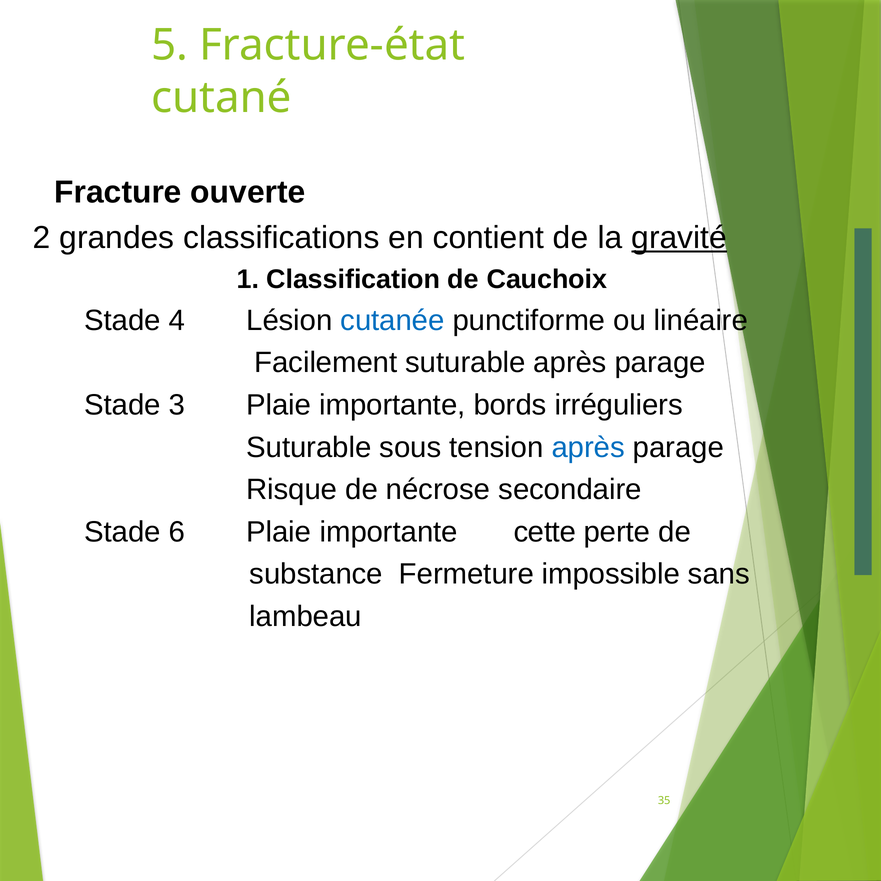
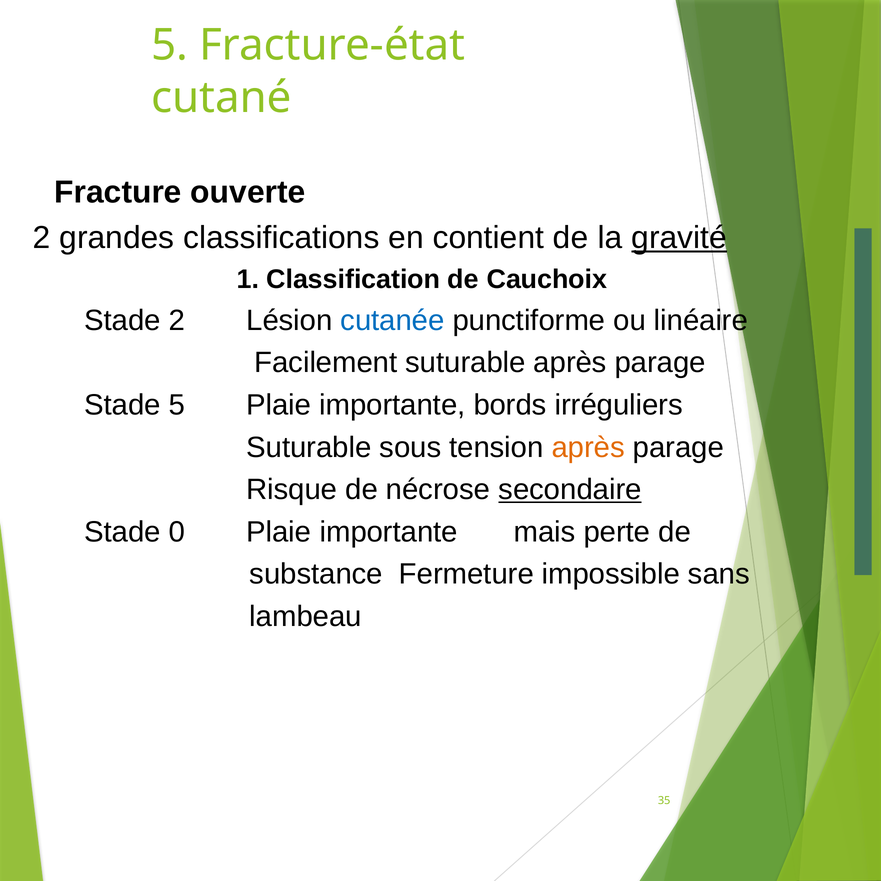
Stade 4: 4 -> 2
Stade 3: 3 -> 5
après at (588, 447) colour: blue -> orange
secondaire underline: none -> present
6: 6 -> 0
cette: cette -> mais
